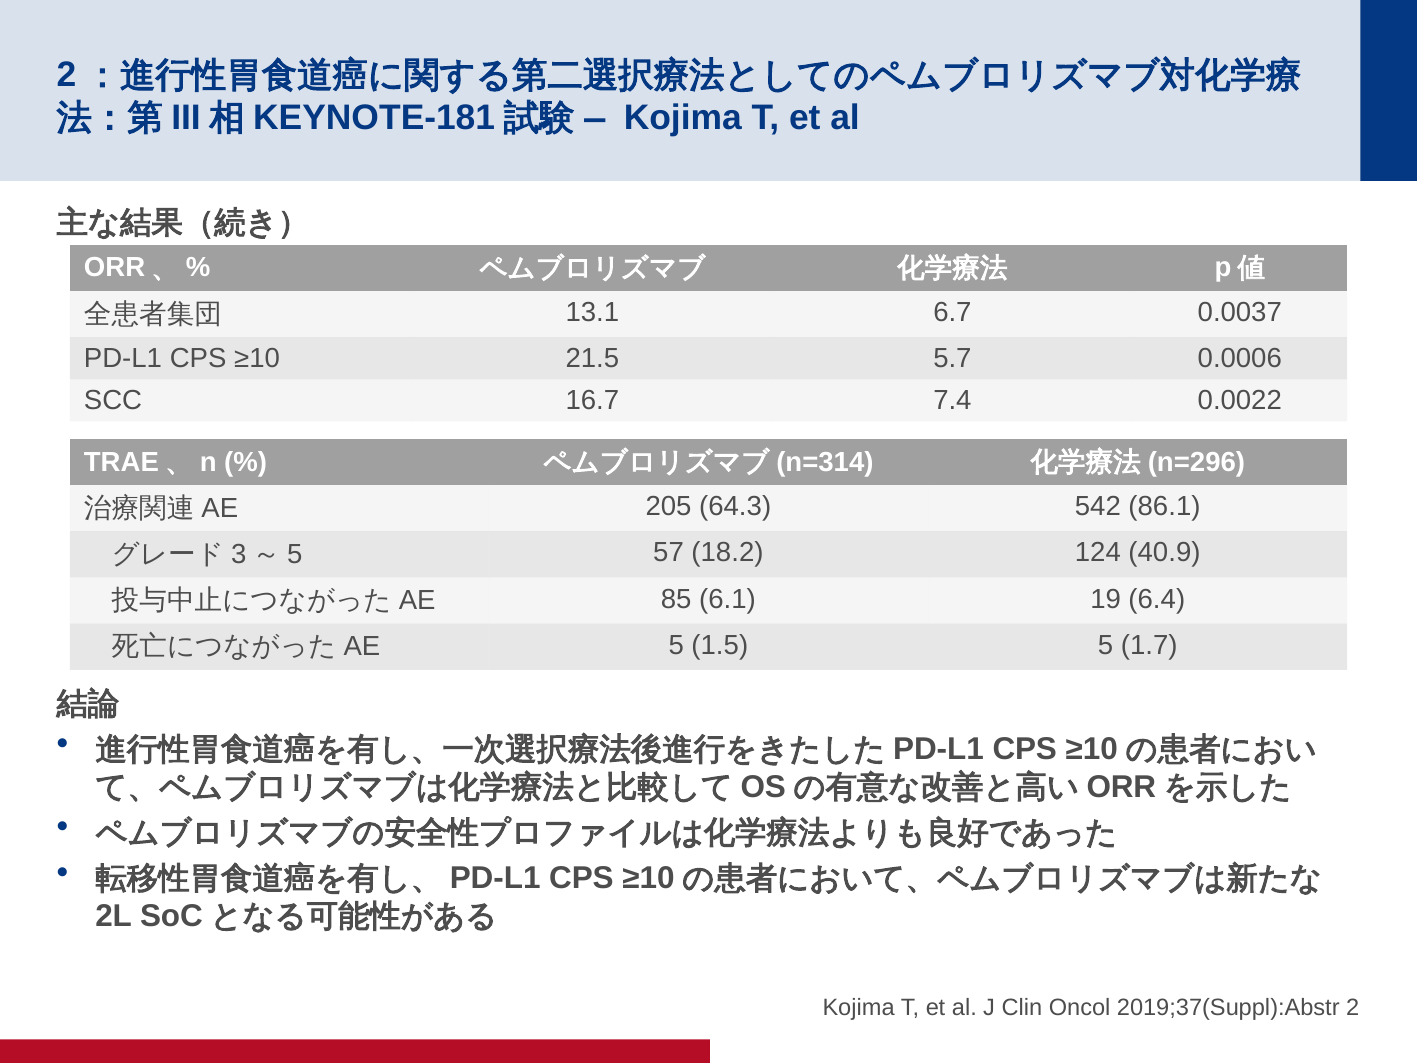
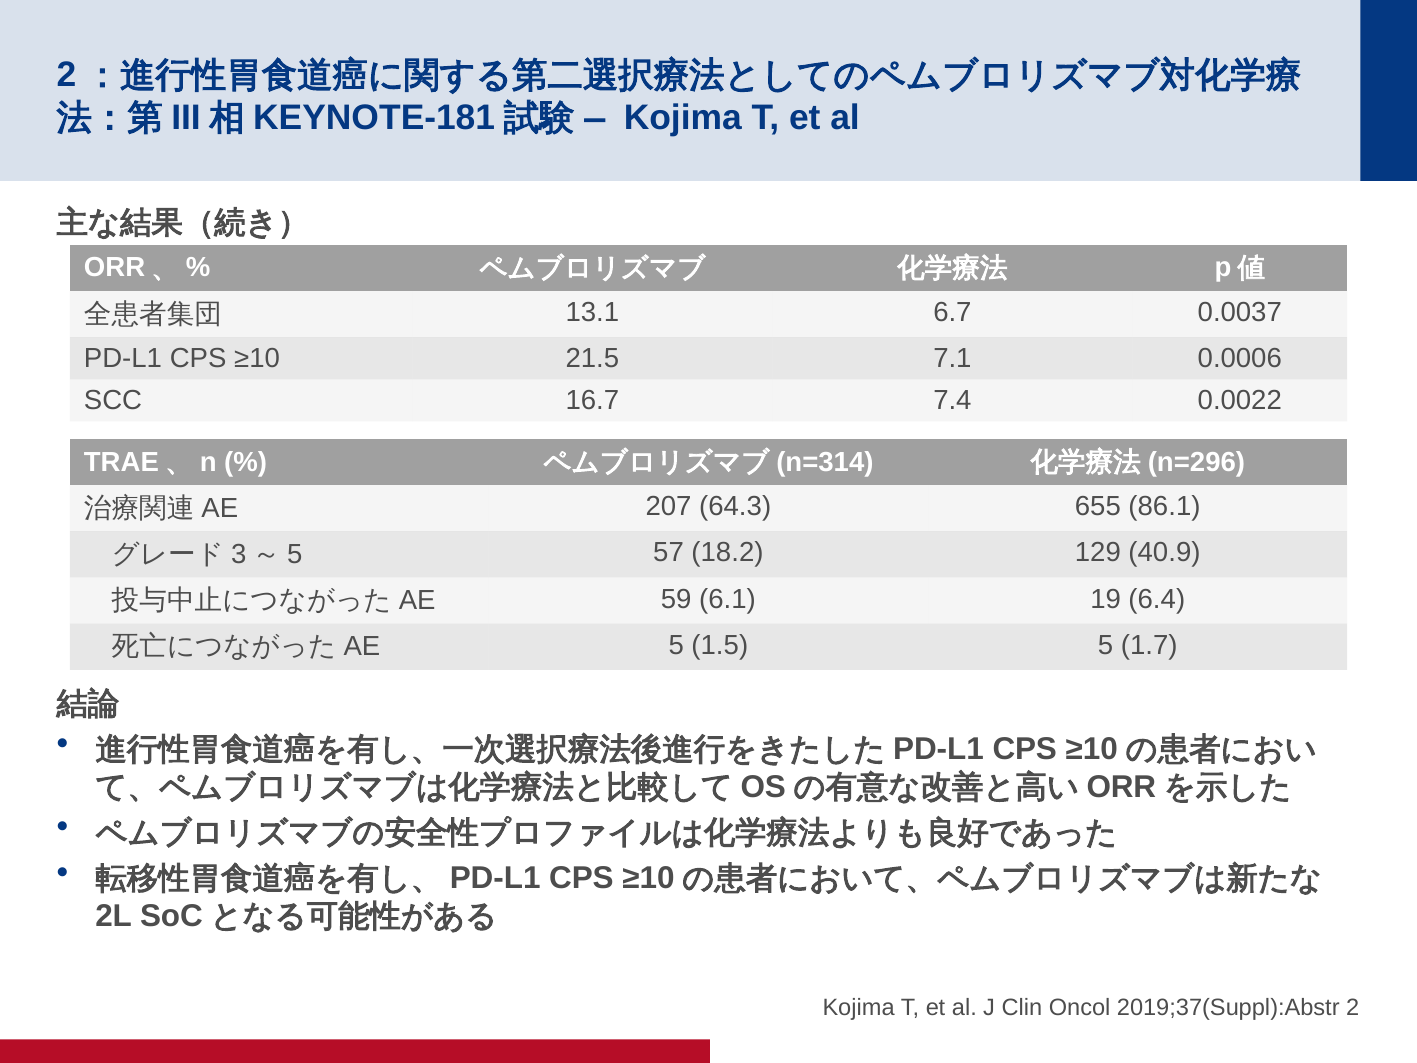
5.7: 5.7 -> 7.1
205: 205 -> 207
542: 542 -> 655
124: 124 -> 129
85: 85 -> 59
